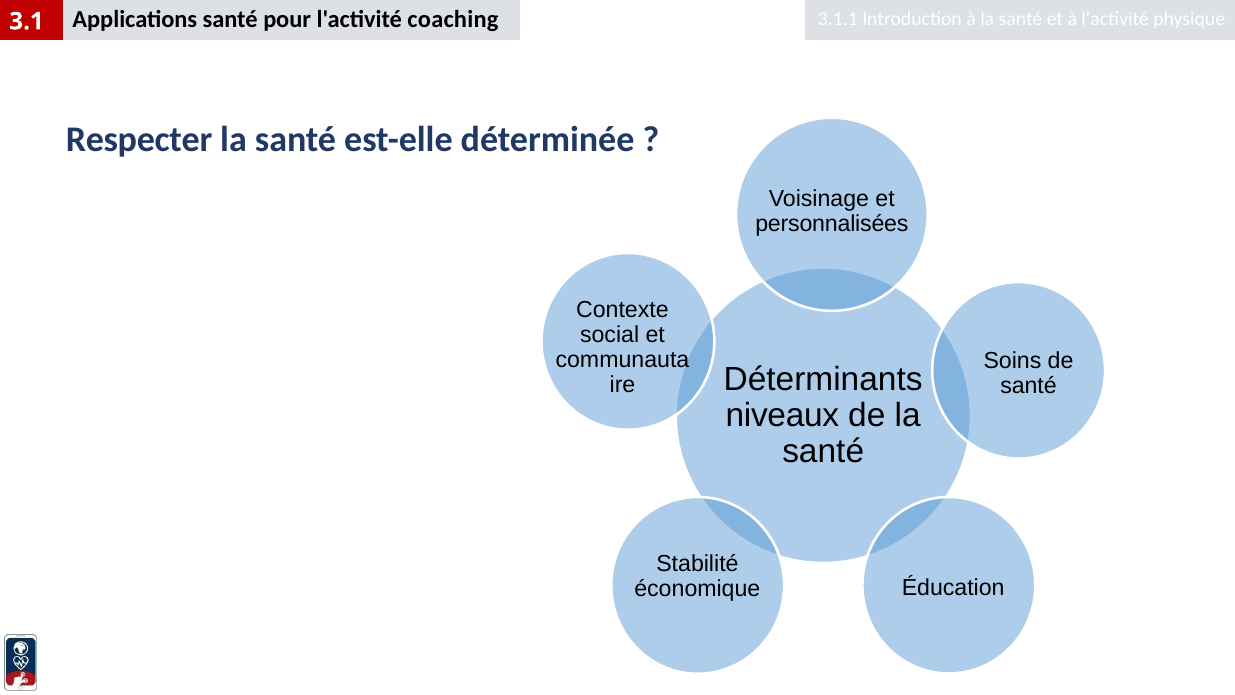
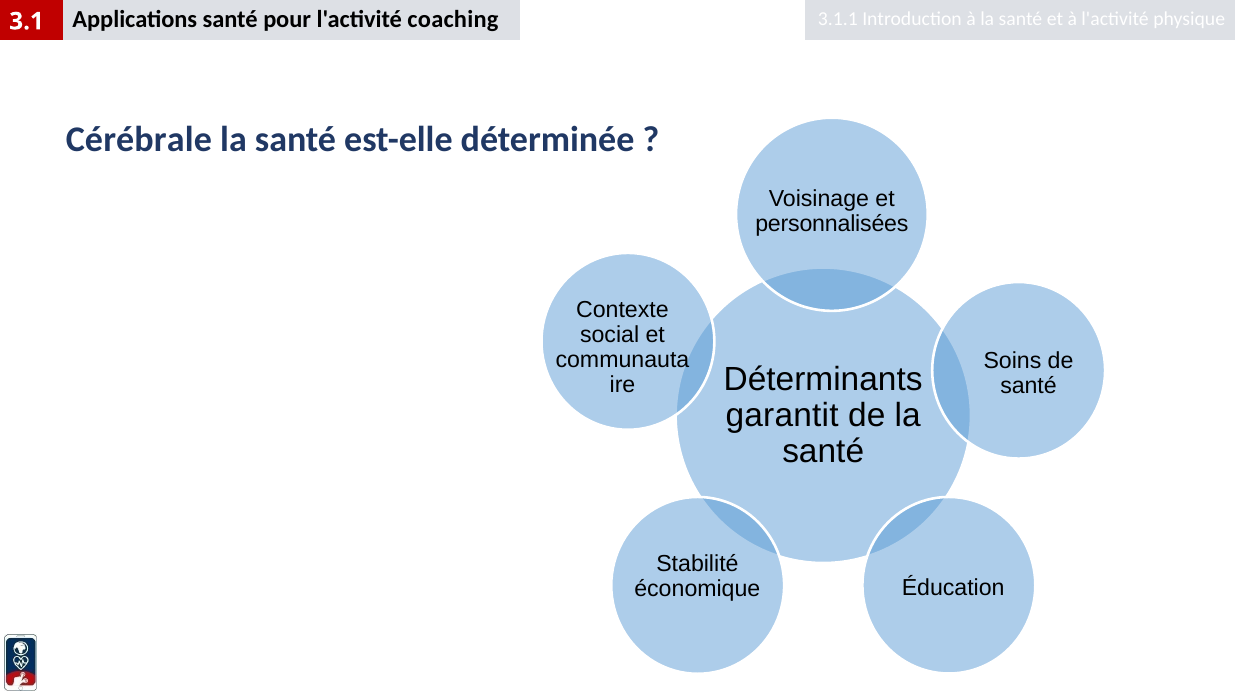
Respecter: Respecter -> Cérébrale
niveaux: niveaux -> garantit
